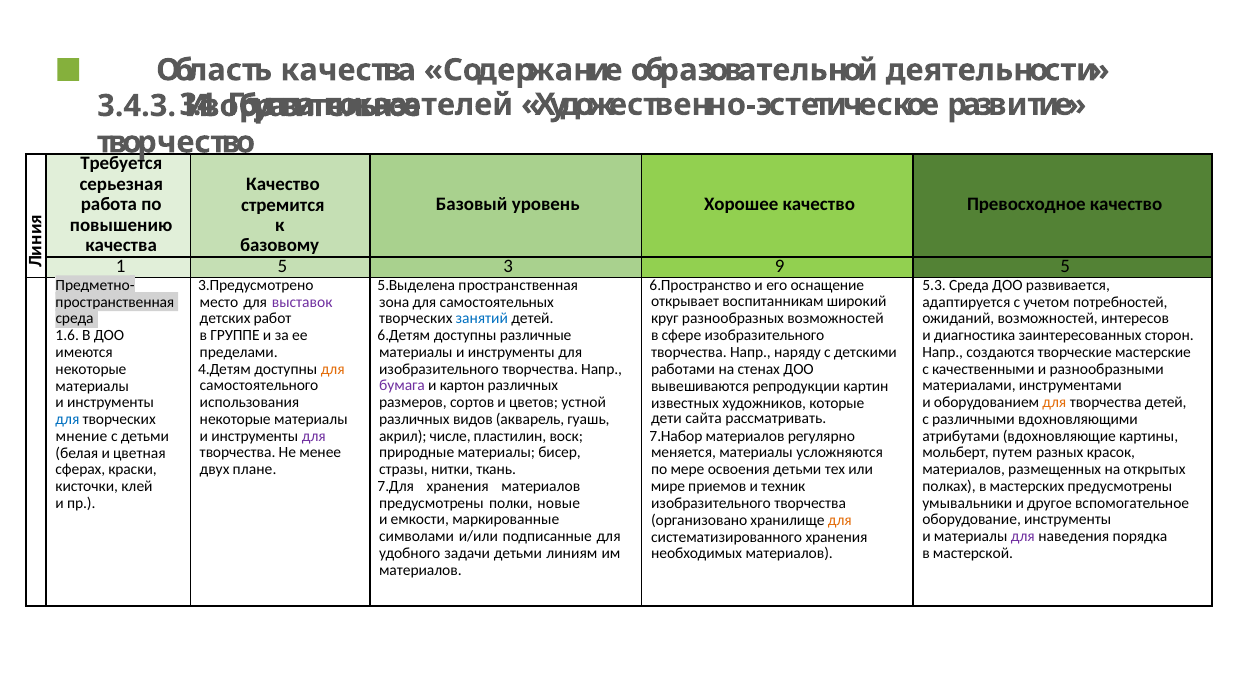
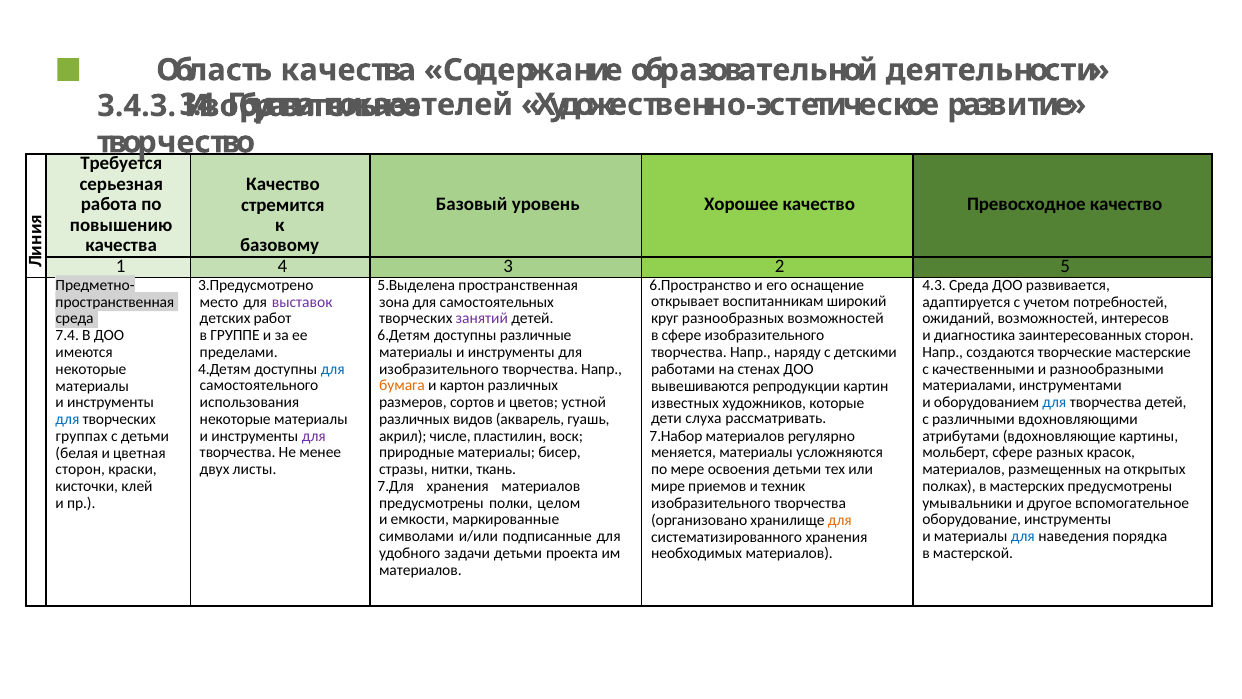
5 at (282, 266): 5 -> 4
9: 9 -> 2
5.3: 5.3 -> 4.3
занятий colour: blue -> purple
1.6: 1.6 -> 7.4
для at (333, 369) colour: orange -> blue
бумага colour: purple -> orange
для at (1054, 402) colour: orange -> blue
сайта: сайта -> слуха
мнение: мнение -> группах
мольберт путем: путем -> сфере
плане: плане -> листы
сферах at (80, 469): сферах -> сторон
новые: новые -> целом
для at (1023, 536) colour: purple -> blue
линиям: линиям -> проекта
